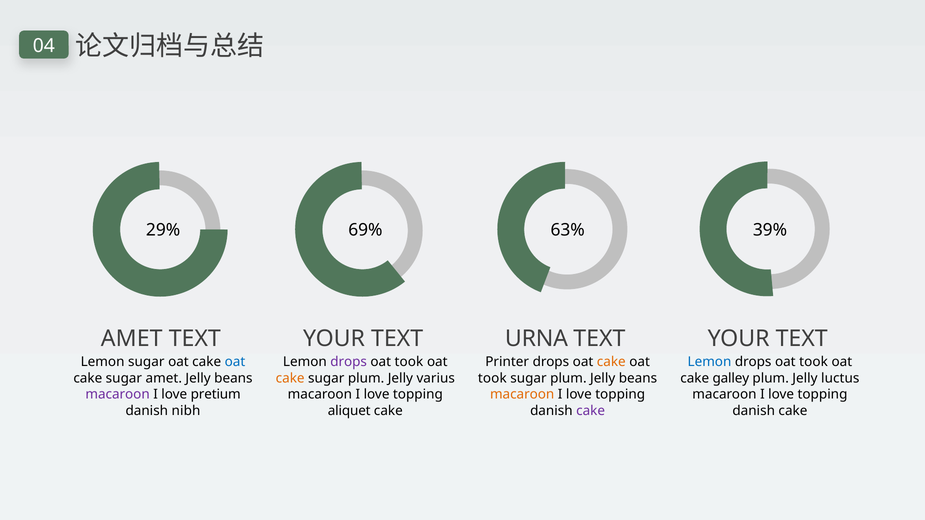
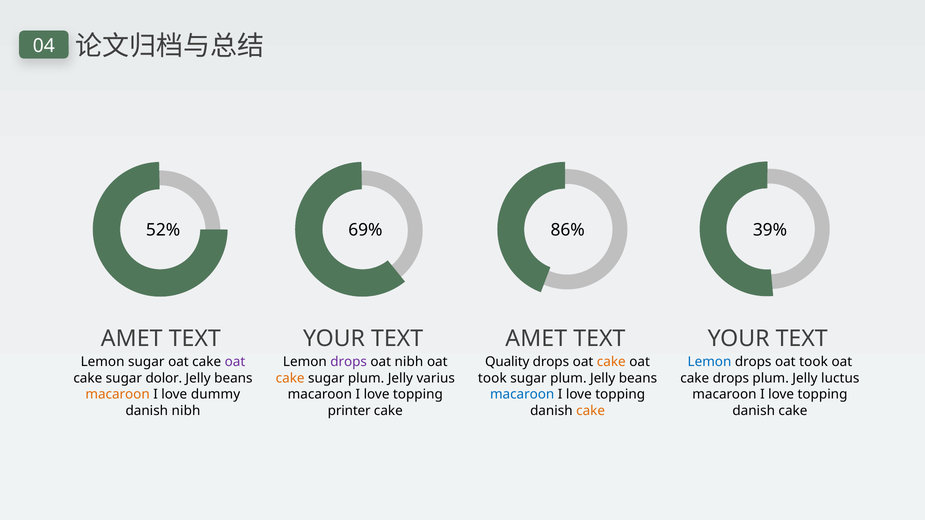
29%: 29% -> 52%
63%: 63% -> 86%
URNA at (536, 339): URNA -> AMET
oat at (235, 362) colour: blue -> purple
took at (409, 362): took -> nibh
Printer: Printer -> Quality
sugar amet: amet -> dolor
cake galley: galley -> drops
macaroon at (118, 395) colour: purple -> orange
pretium: pretium -> dummy
macaroon at (522, 395) colour: orange -> blue
aliquet: aliquet -> printer
cake at (591, 411) colour: purple -> orange
